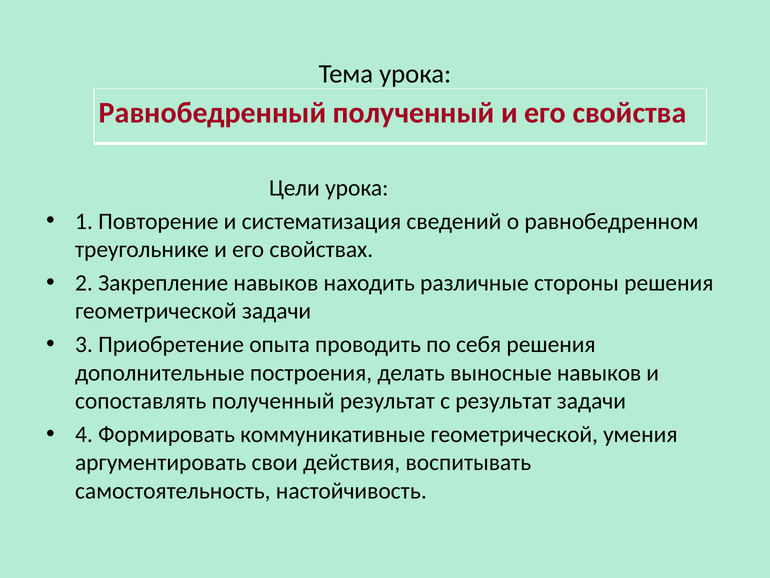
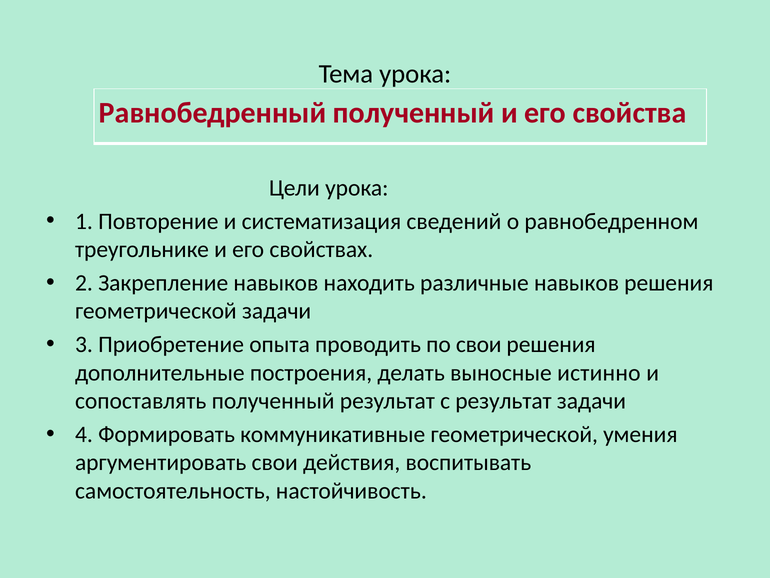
различные стороны: стороны -> навыков
по себя: себя -> свои
выносные навыков: навыков -> истинно
